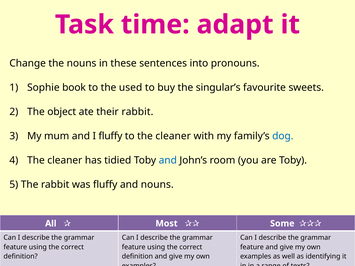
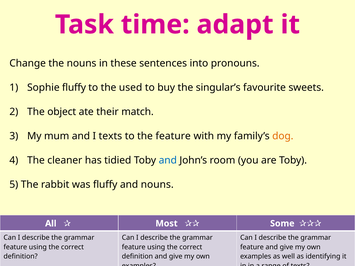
Sophie book: book -> fluffy
their rabbit: rabbit -> match
I fluffy: fluffy -> texts
to the cleaner: cleaner -> feature
dog colour: blue -> orange
